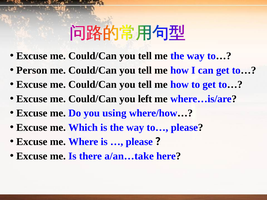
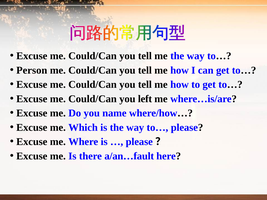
using: using -> name
a/an…take: a/an…take -> a/an…fault
